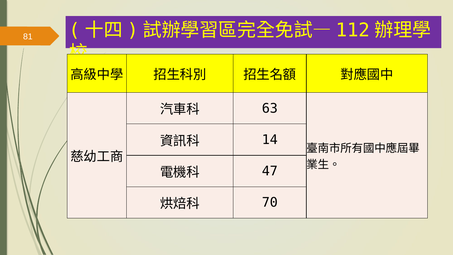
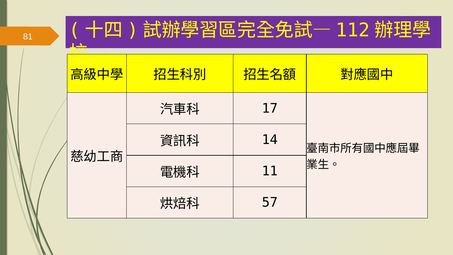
63: 63 -> 17
47: 47 -> 11
70: 70 -> 57
